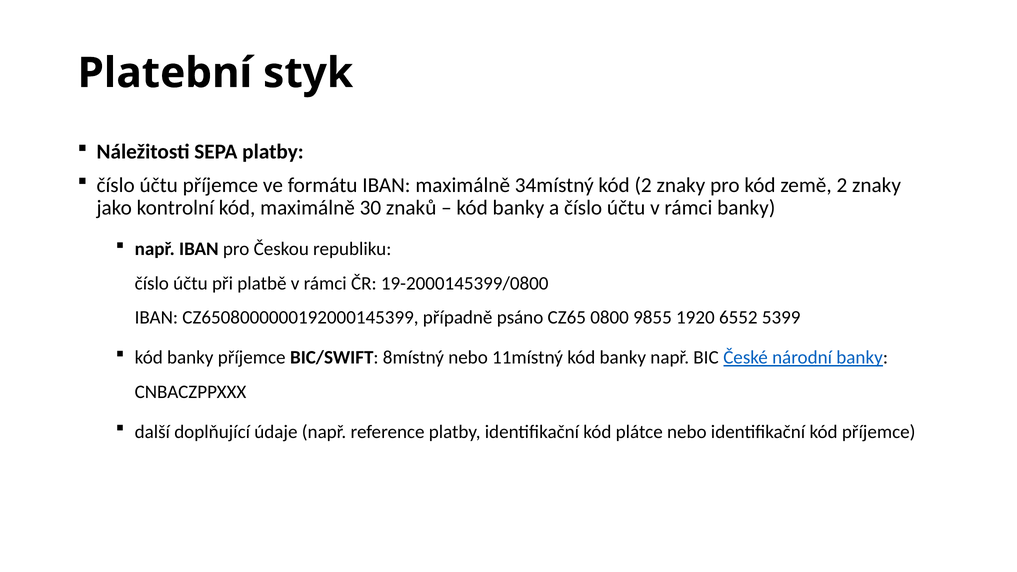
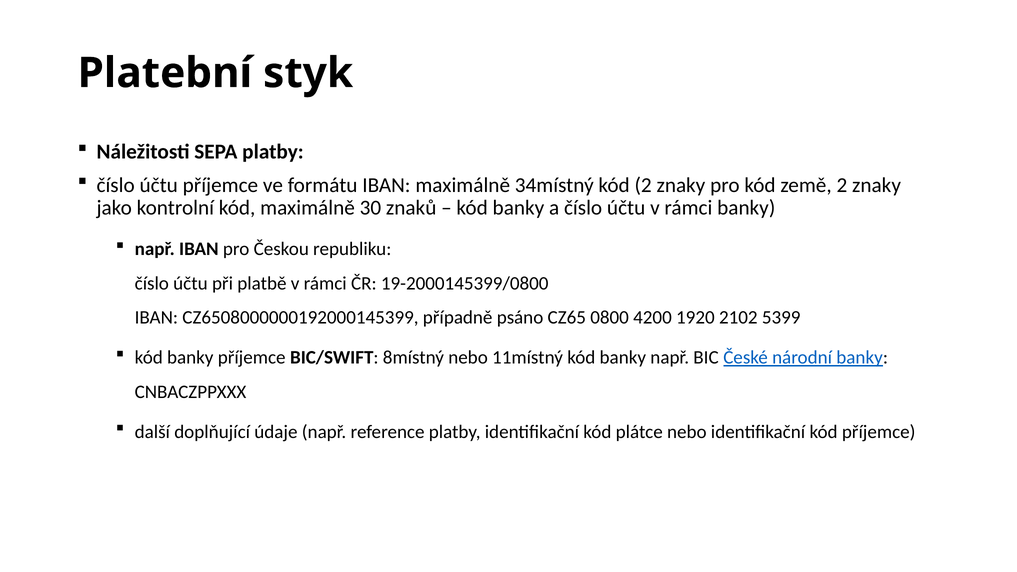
9855: 9855 -> 4200
6552: 6552 -> 2102
